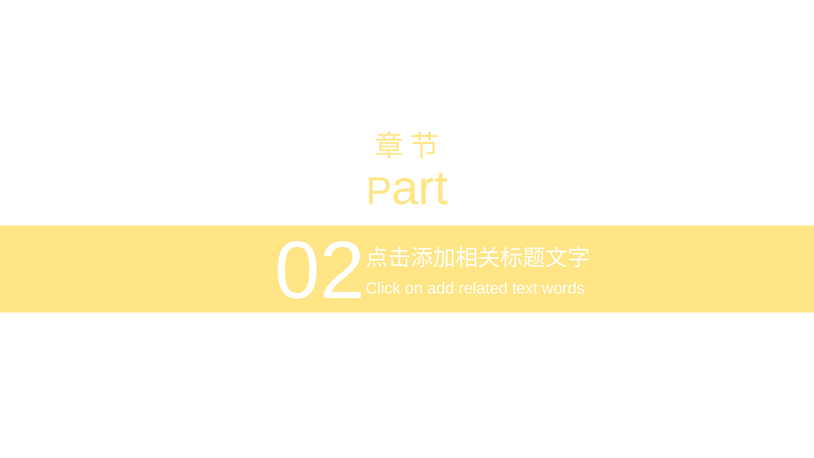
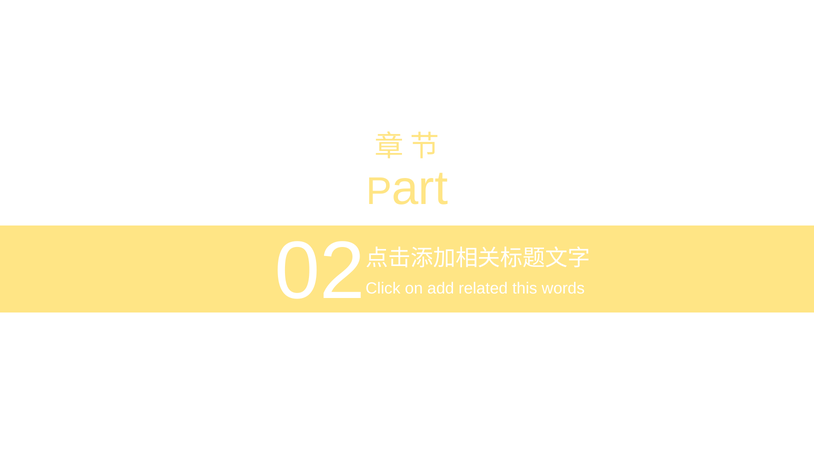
text: text -> this
